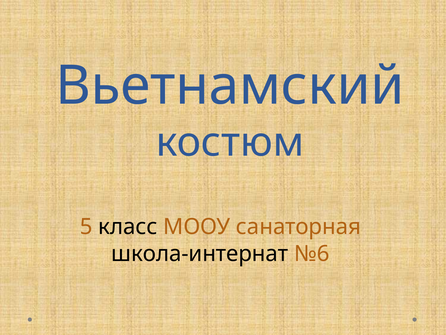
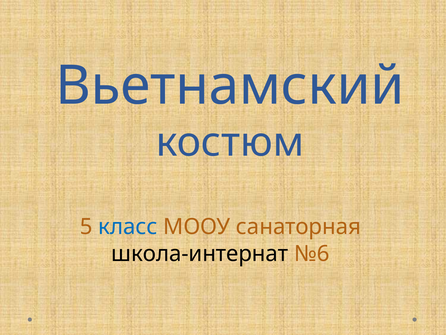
класс colour: black -> blue
